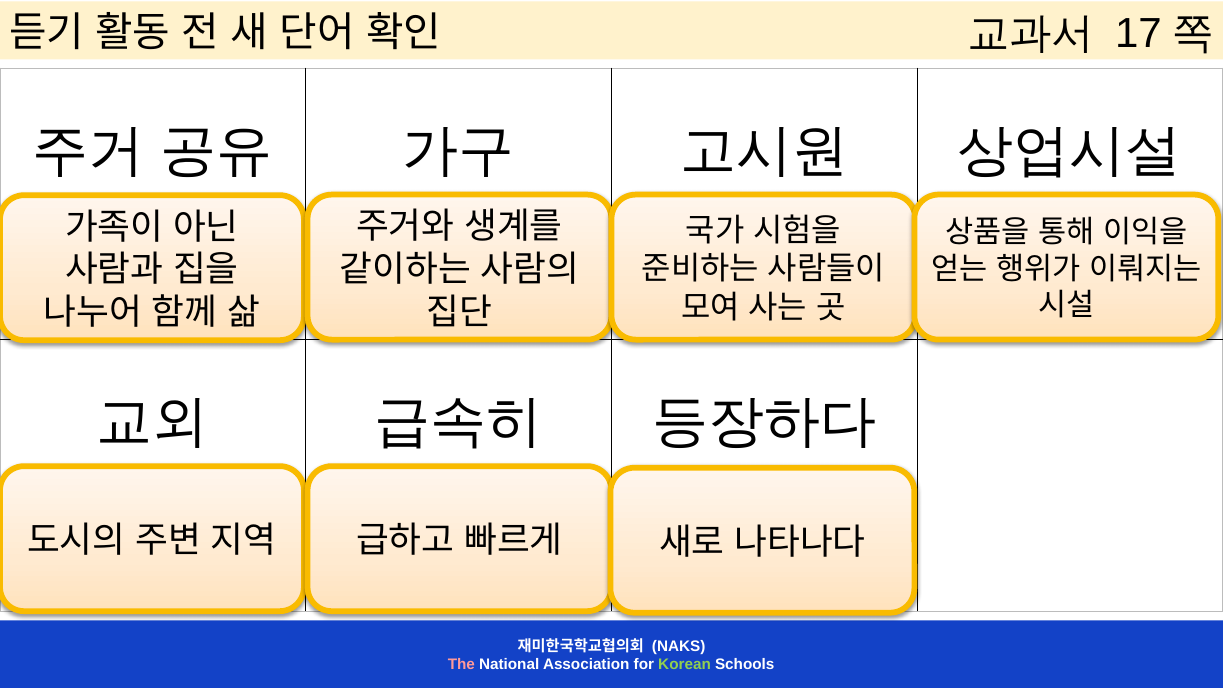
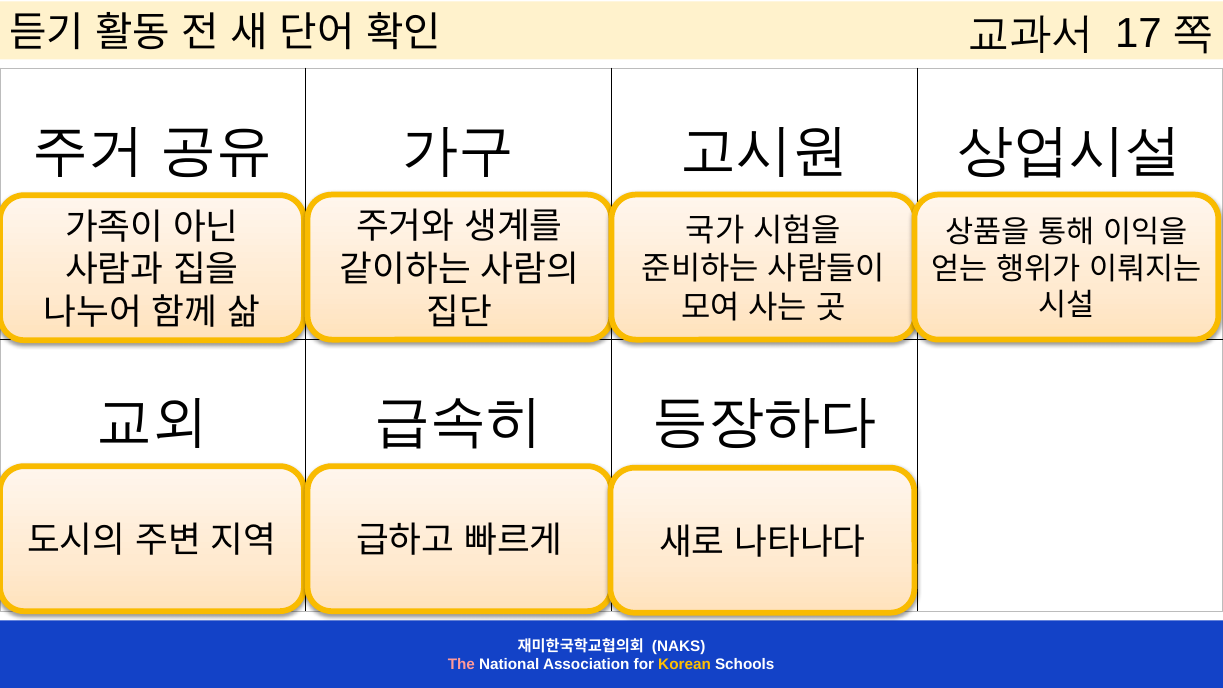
Korean colour: light green -> yellow
